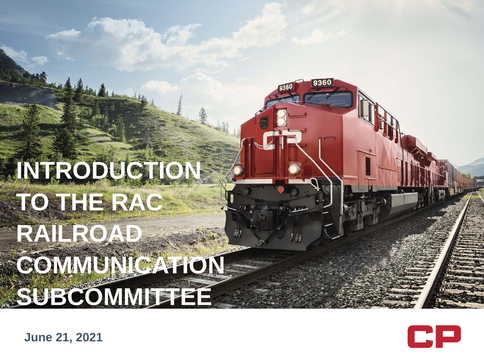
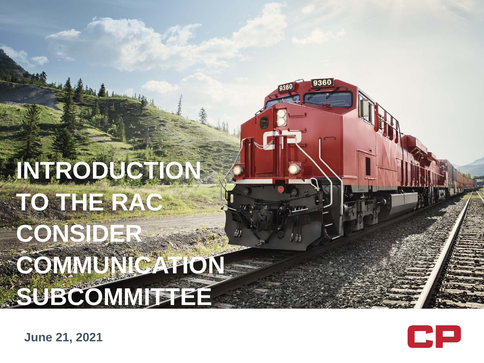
RAILROAD: RAILROAD -> CONSIDER
